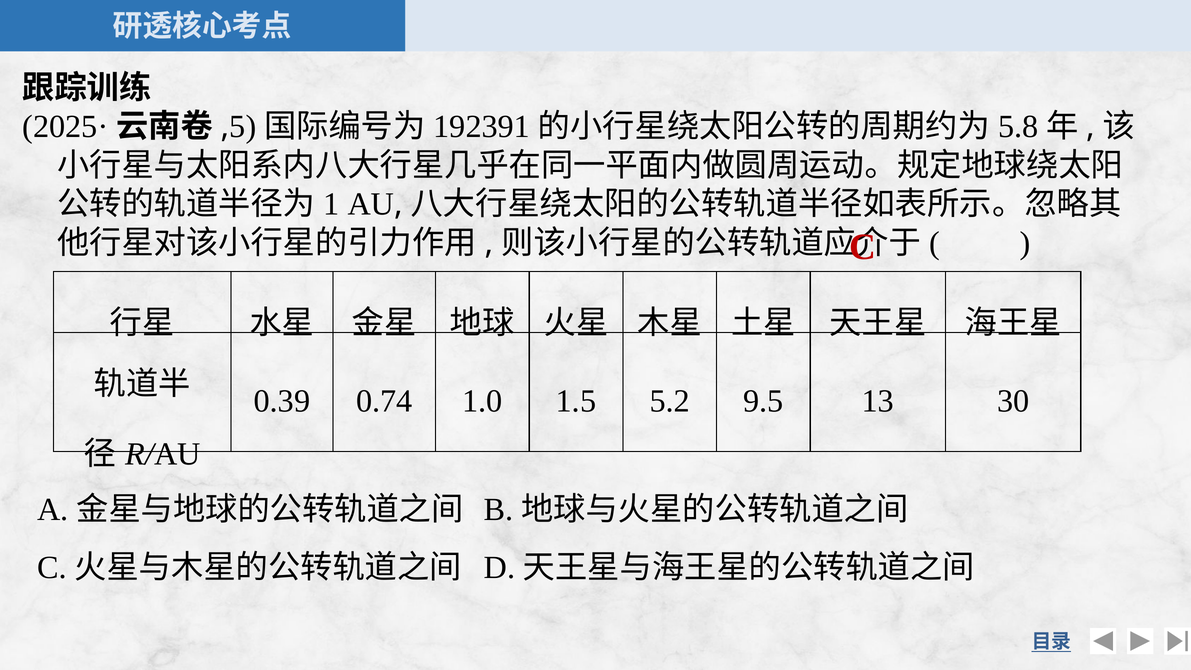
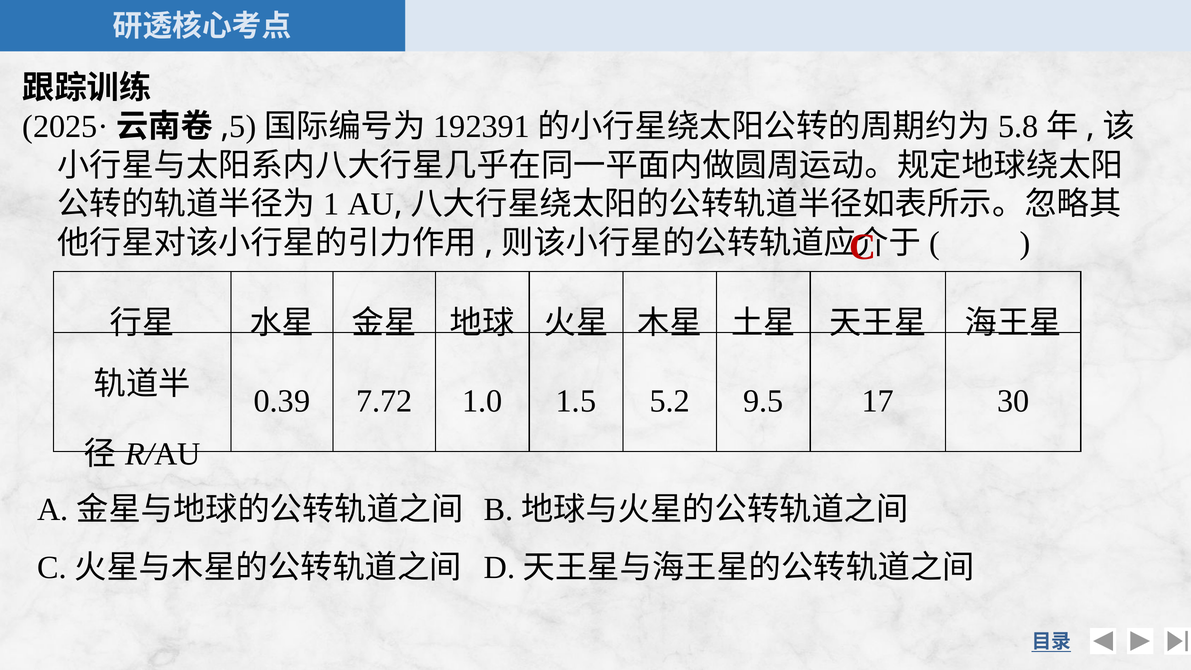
0.74: 0.74 -> 7.72
13: 13 -> 17
